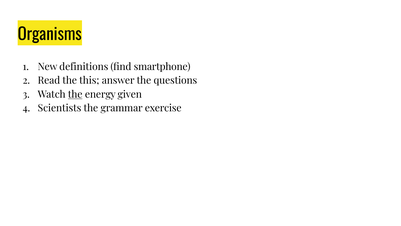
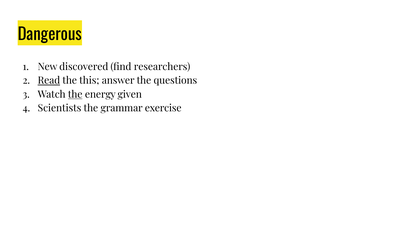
Organisms: Organisms -> Dangerous
definitions: definitions -> discovered
smartphone: smartphone -> researchers
Read underline: none -> present
